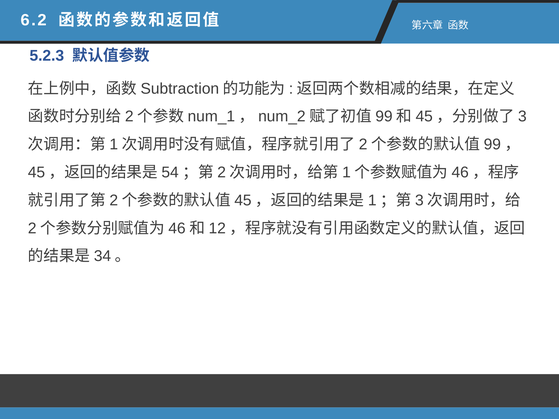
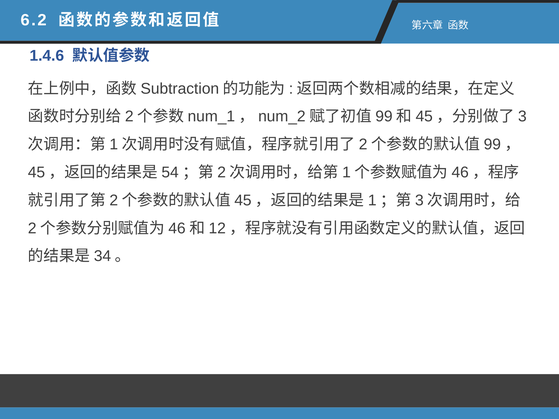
5.2.3: 5.2.3 -> 1.4.6
